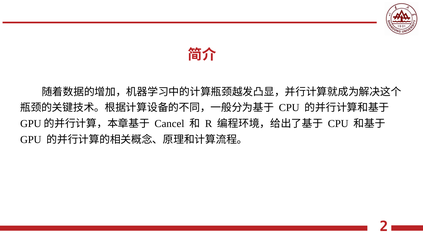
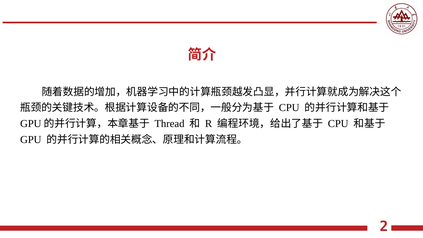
Cancel: Cancel -> Thread
